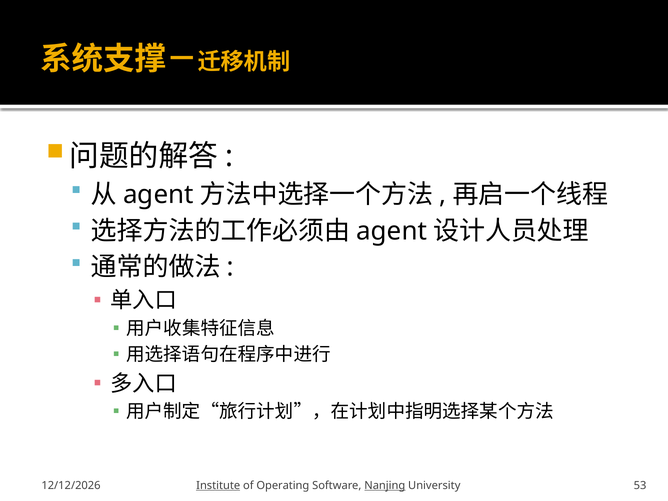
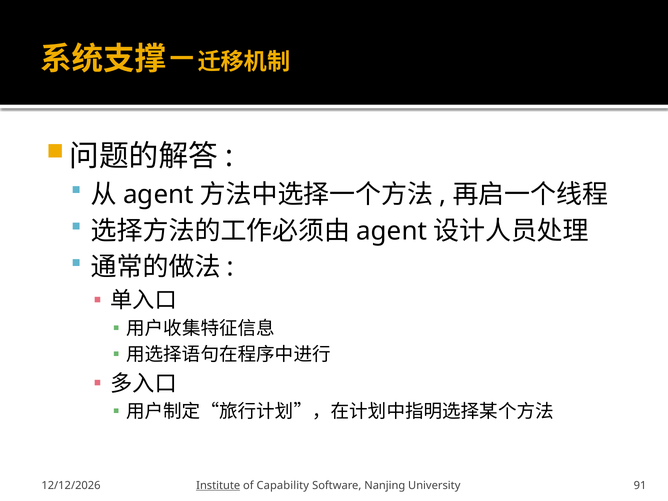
Operating: Operating -> Capability
Nanjing underline: present -> none
53: 53 -> 91
